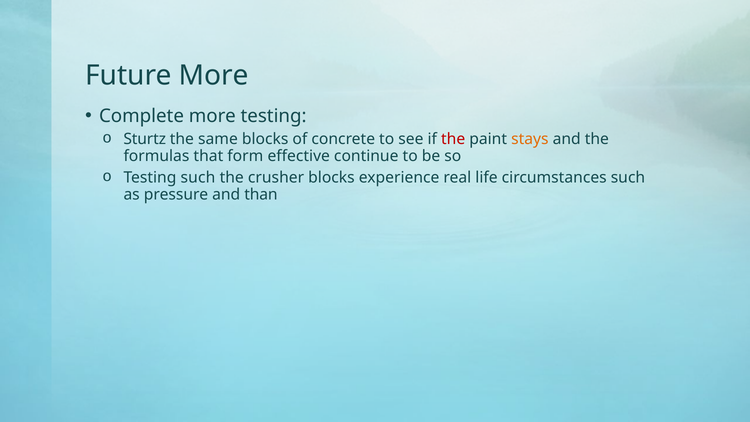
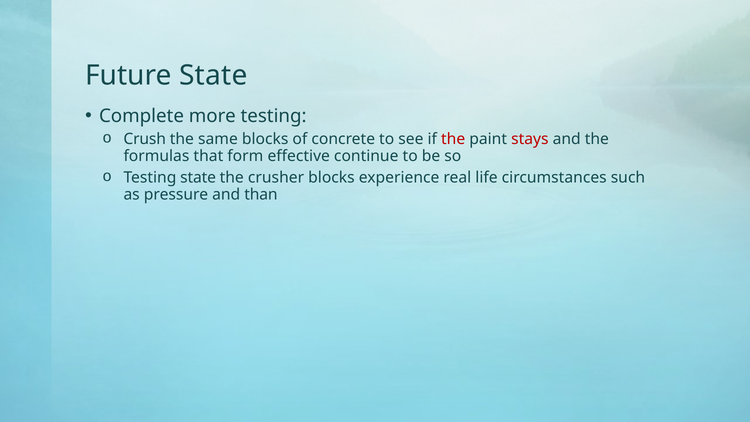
Future More: More -> State
Sturtz: Sturtz -> Crush
stays colour: orange -> red
Testing such: such -> state
